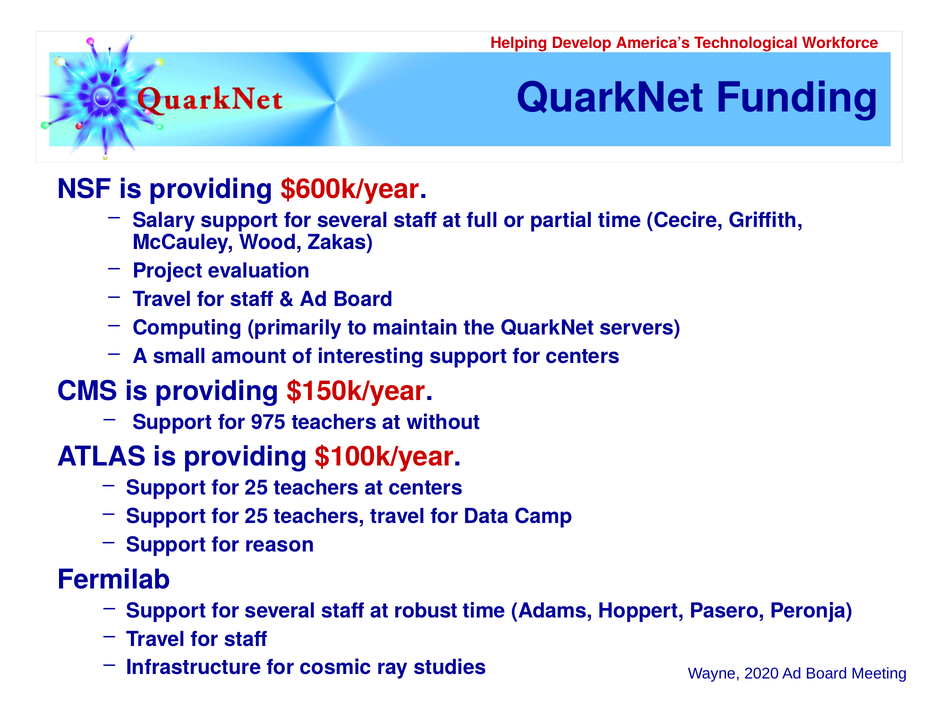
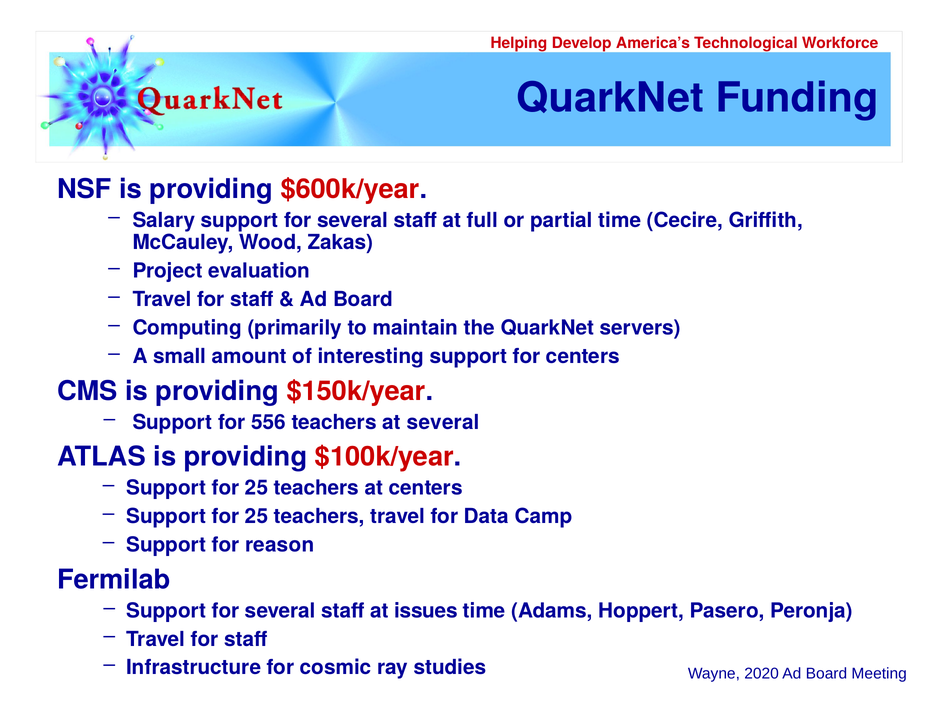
975: 975 -> 556
at without: without -> several
robust: robust -> issues
